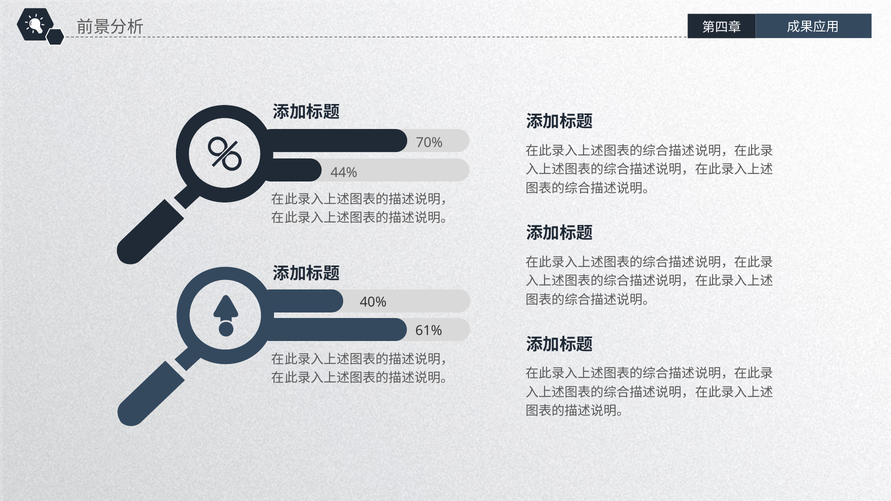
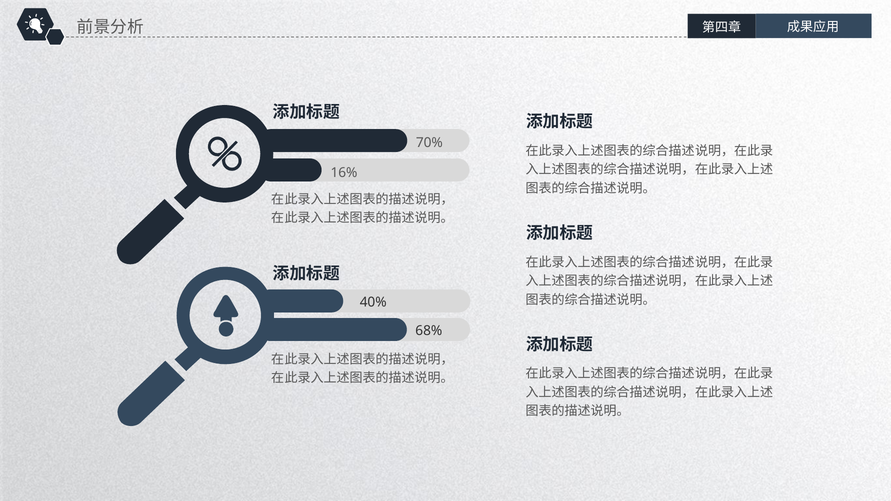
44%: 44% -> 16%
61%: 61% -> 68%
